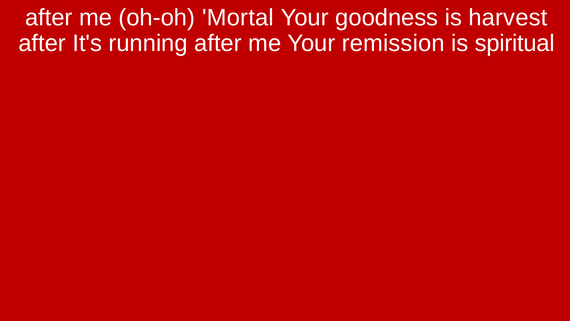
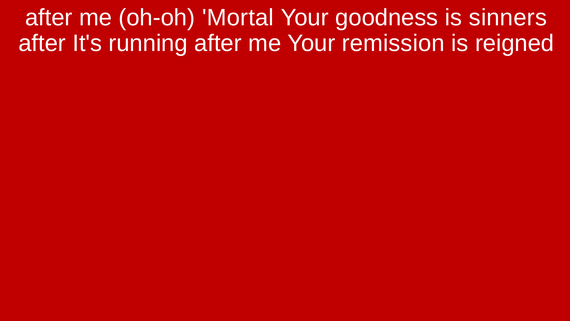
harvest: harvest -> sinners
spiritual: spiritual -> reigned
